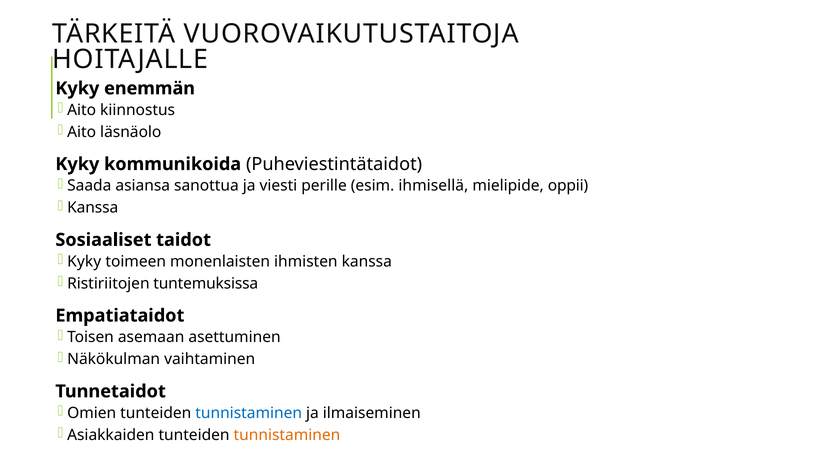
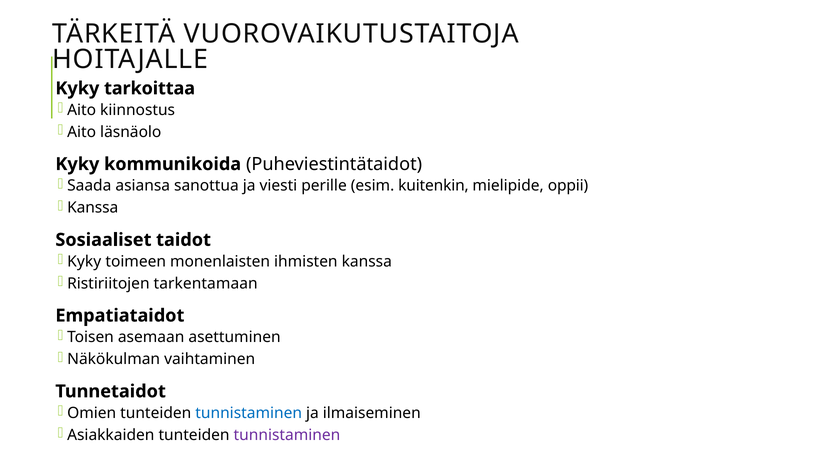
enemmän: enemmän -> tarkoittaa
ihmisellä: ihmisellä -> kuitenkin
tuntemuksissa: tuntemuksissa -> tarkentamaan
tunnistaminen at (287, 434) colour: orange -> purple
